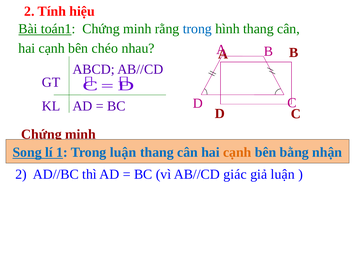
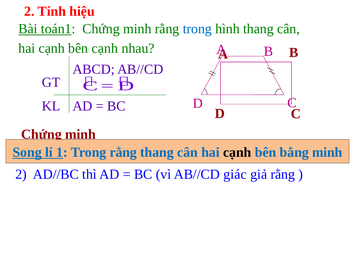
bên chéo: chéo -> cạnh
Trong luận: luận -> rằng
cạnh at (237, 152) colour: orange -> black
bằng nhận: nhận -> minh
giả luận: luận -> rằng
